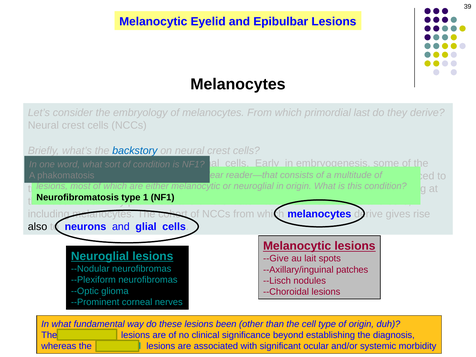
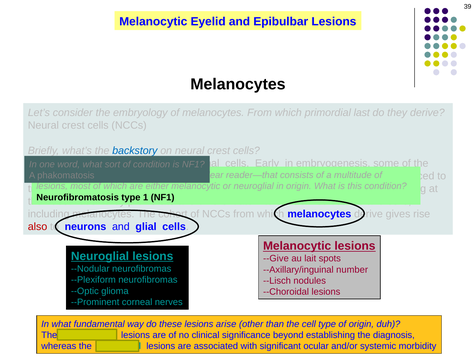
also colour: black -> red
patches: patches -> number
been: been -> arise
